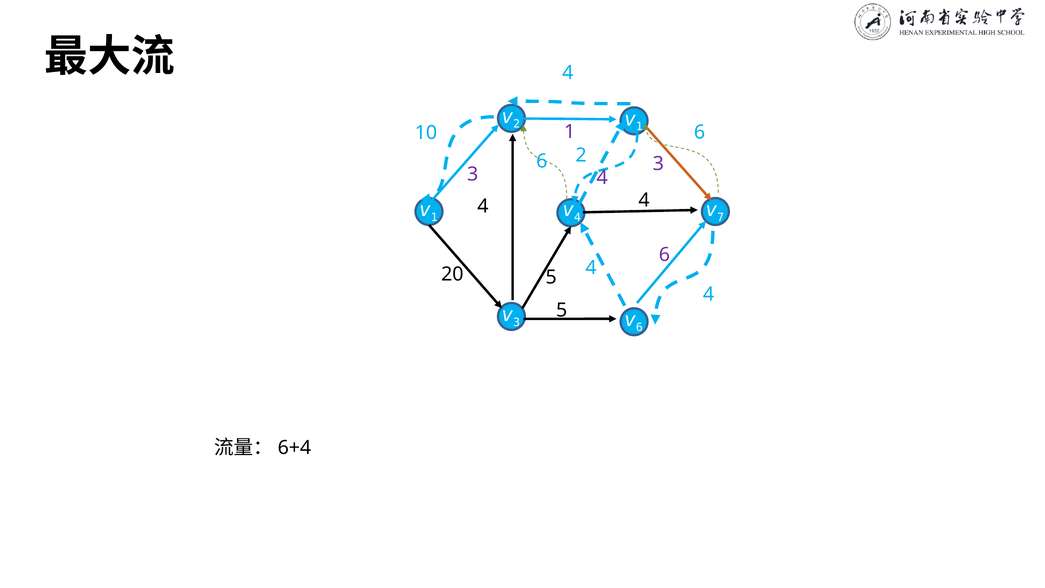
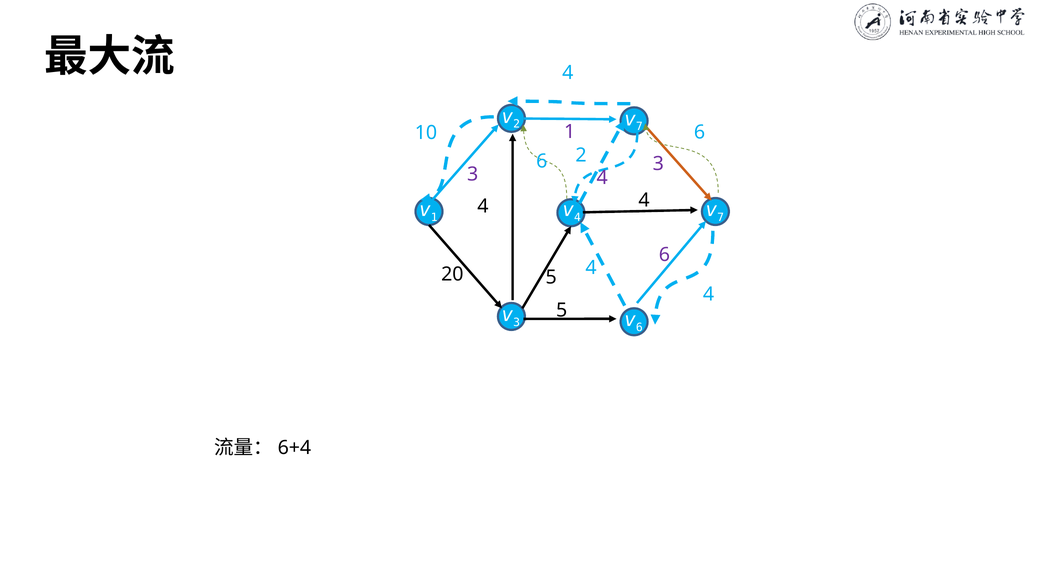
1 at (639, 127): 1 -> 7
